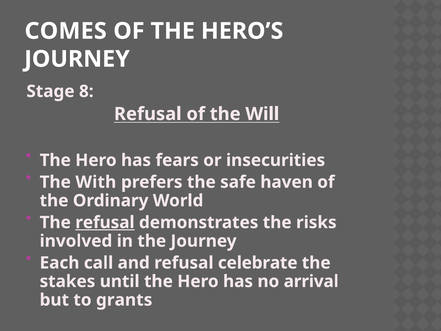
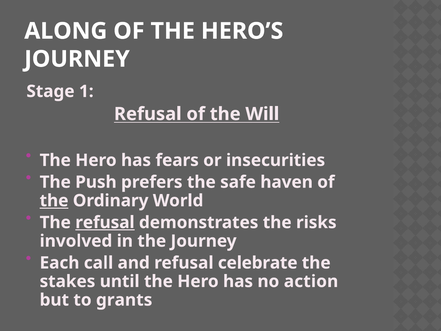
COMES: COMES -> ALONG
8: 8 -> 1
With: With -> Push
the at (54, 200) underline: none -> present
arrival: arrival -> action
